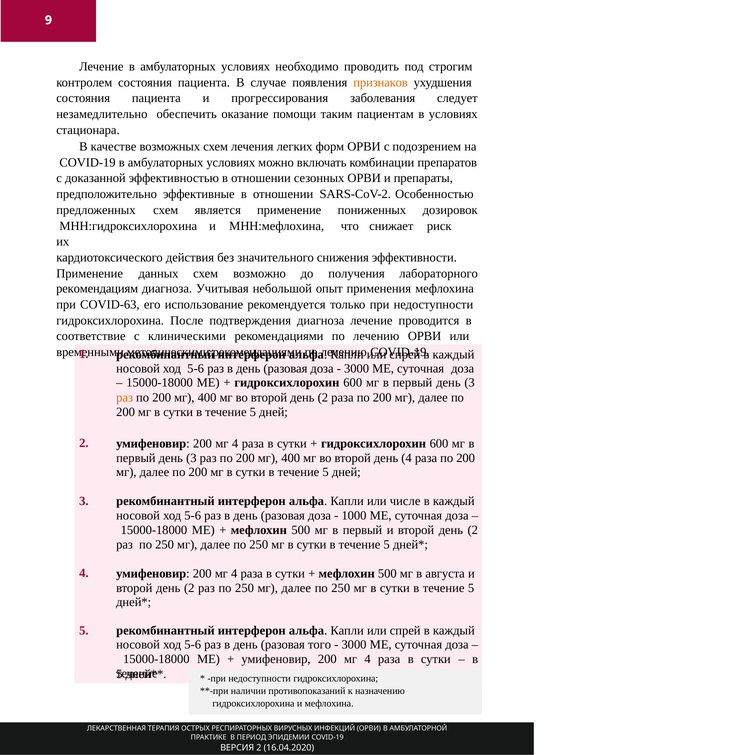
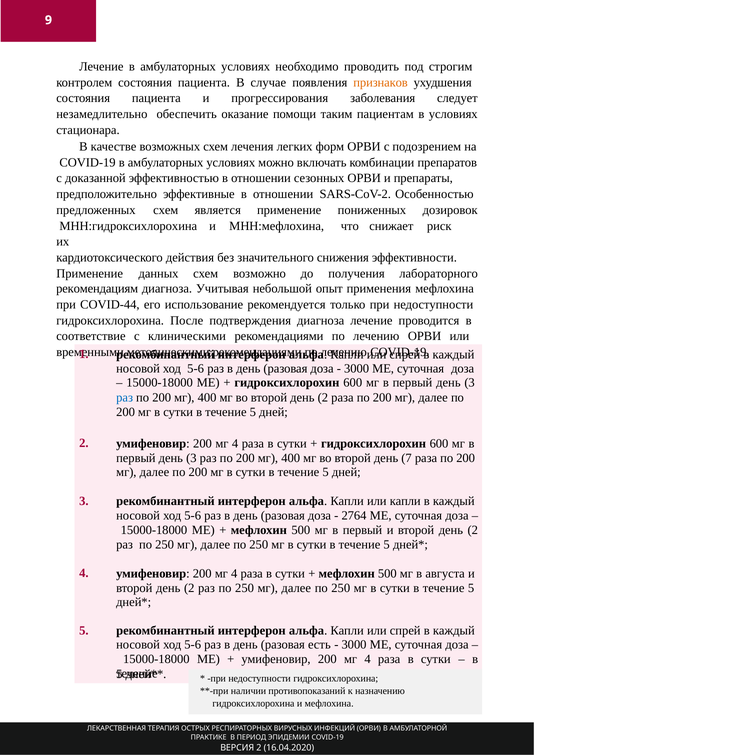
COVID-63: COVID-63 -> COVID-44
раз at (125, 398) colour: orange -> blue
день 4: 4 -> 7
или числе: числе -> капли
1000: 1000 -> 2764
того: того -> есть
